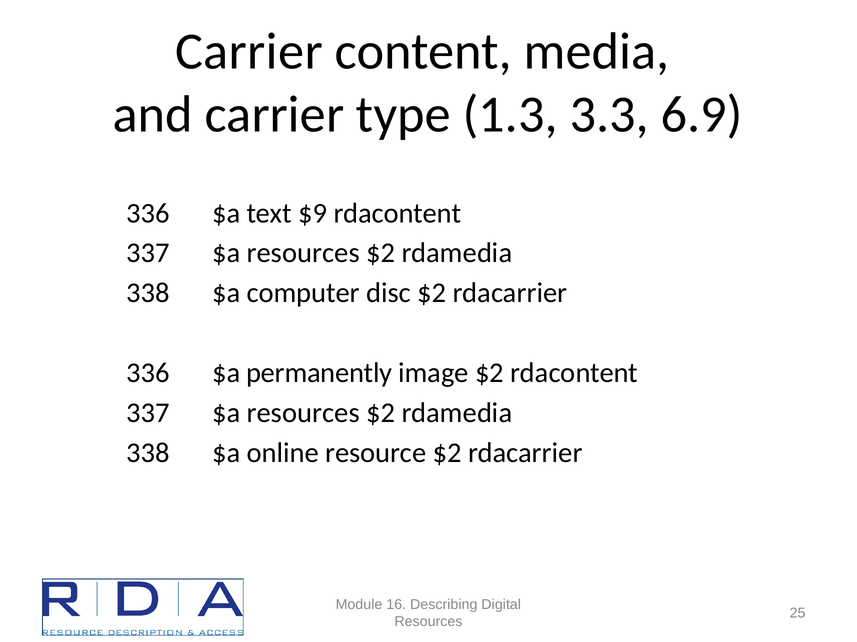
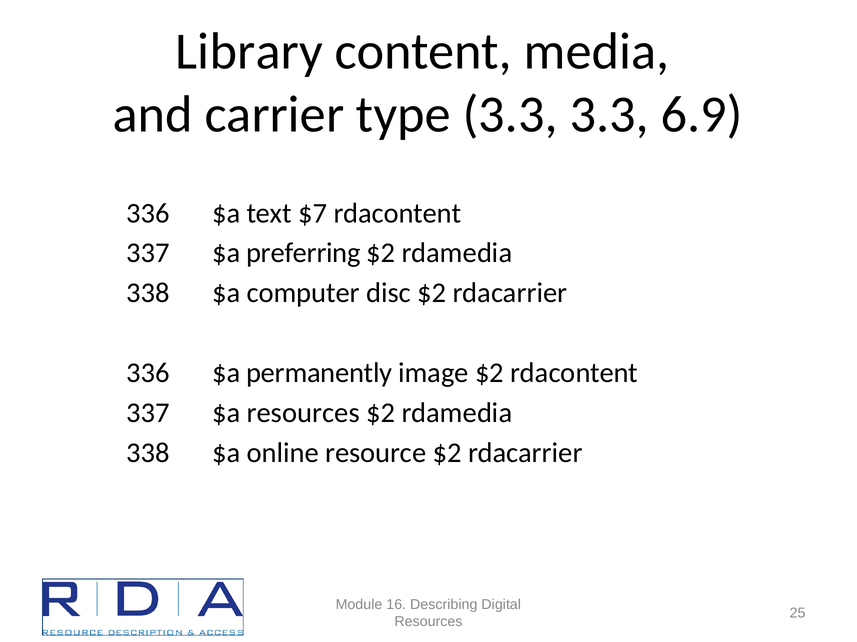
Carrier at (249, 52): Carrier -> Library
type 1.3: 1.3 -> 3.3
$9: $9 -> $7
resources at (303, 253): resources -> preferring
